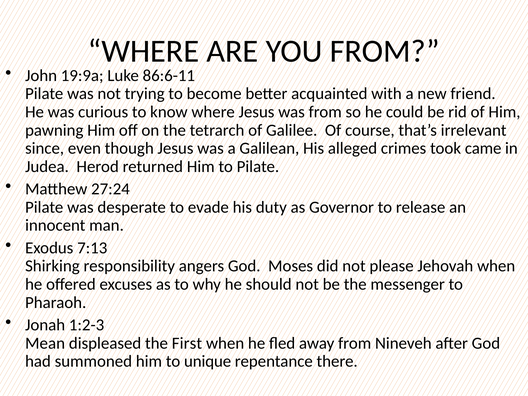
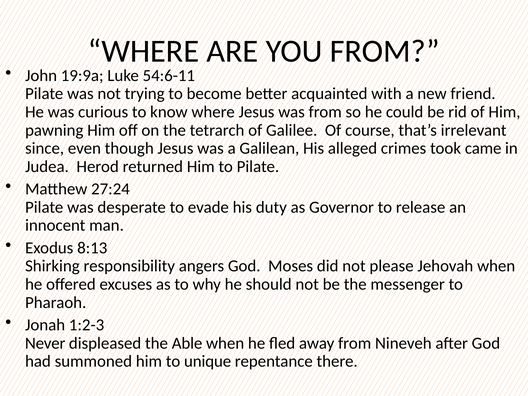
86:6-11: 86:6-11 -> 54:6-11
7:13: 7:13 -> 8:13
Mean: Mean -> Never
First: First -> Able
